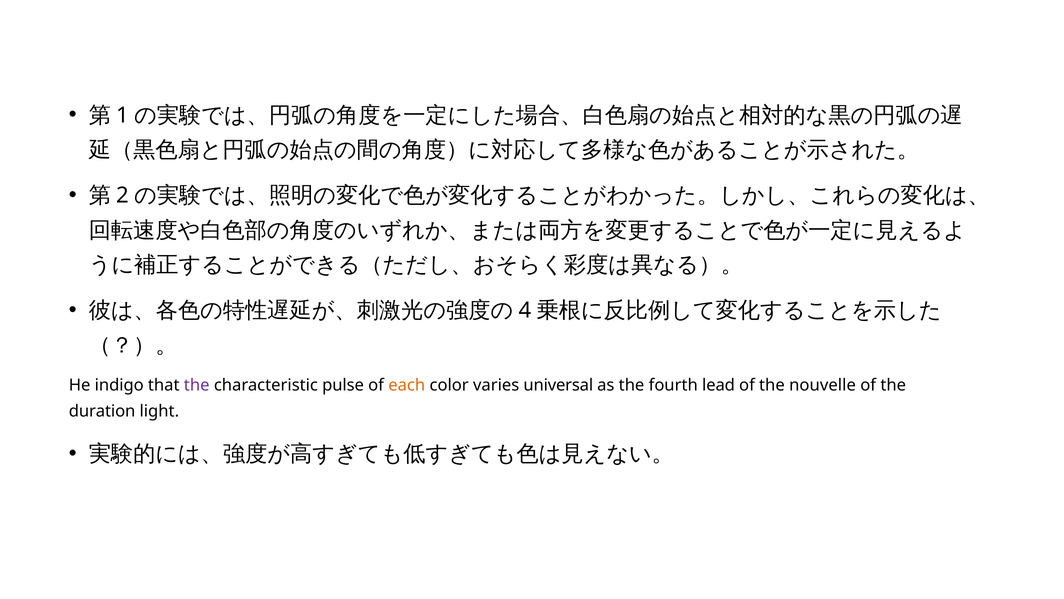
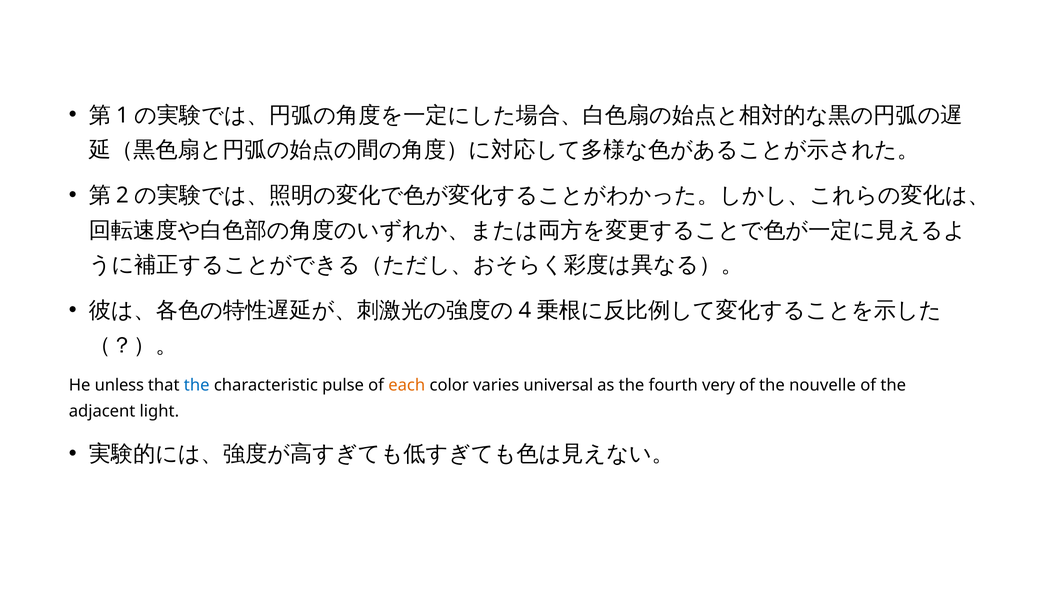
indigo: indigo -> unless
the at (197, 385) colour: purple -> blue
lead: lead -> very
duration: duration -> adjacent
